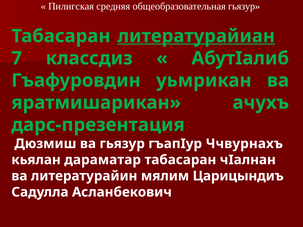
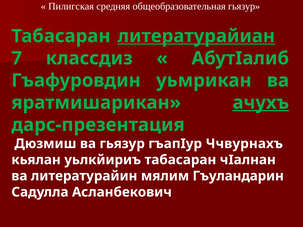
ачухъ underline: none -> present
дараматар: дараматар -> уьлкйириъ
Царицындиъ: Царицындиъ -> Гъуландарин
